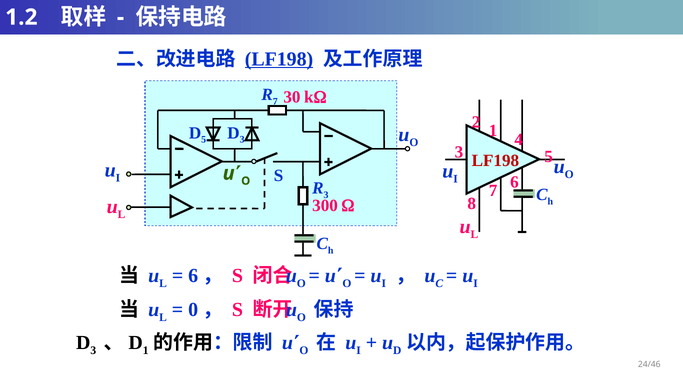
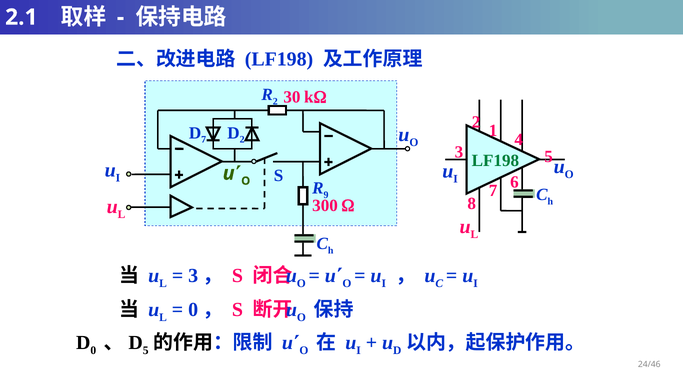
1.2: 1.2 -> 2.1
LF198 at (279, 59) underline: present -> none
7 at (275, 102): 7 -> 2
5 at (204, 140): 5 -> 7
3 at (242, 140): 3 -> 2
LF198 at (495, 161) colour: red -> green
3 at (326, 195): 3 -> 9
6 at (193, 276): 6 -> 3
3 at (93, 351): 3 -> 0
1 at (146, 351): 1 -> 5
